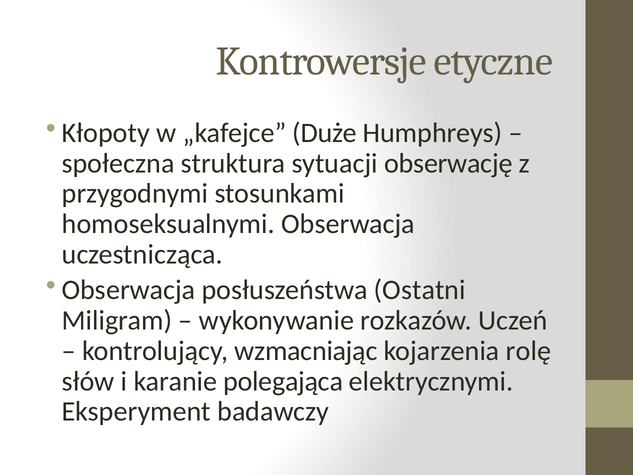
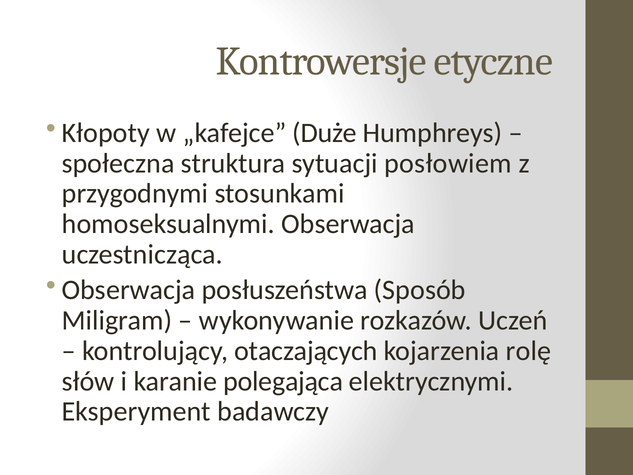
obserwację: obserwację -> posłowiem
Ostatni: Ostatni -> Sposób
wzmacniając: wzmacniając -> otaczających
